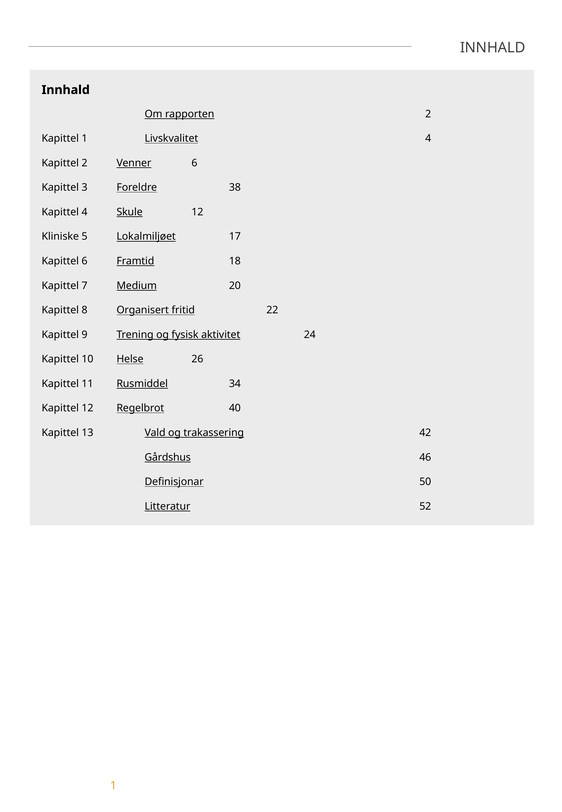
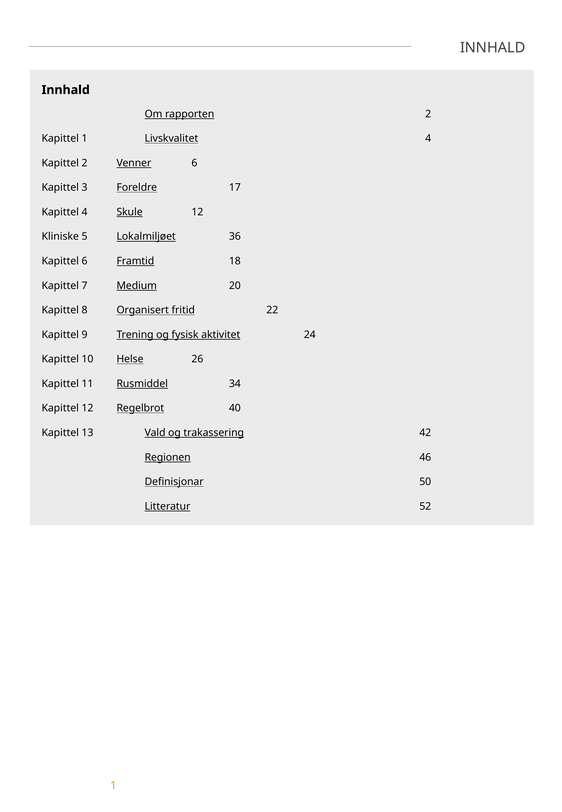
38: 38 -> 17
17: 17 -> 36
Gårdshus: Gårdshus -> Regionen
